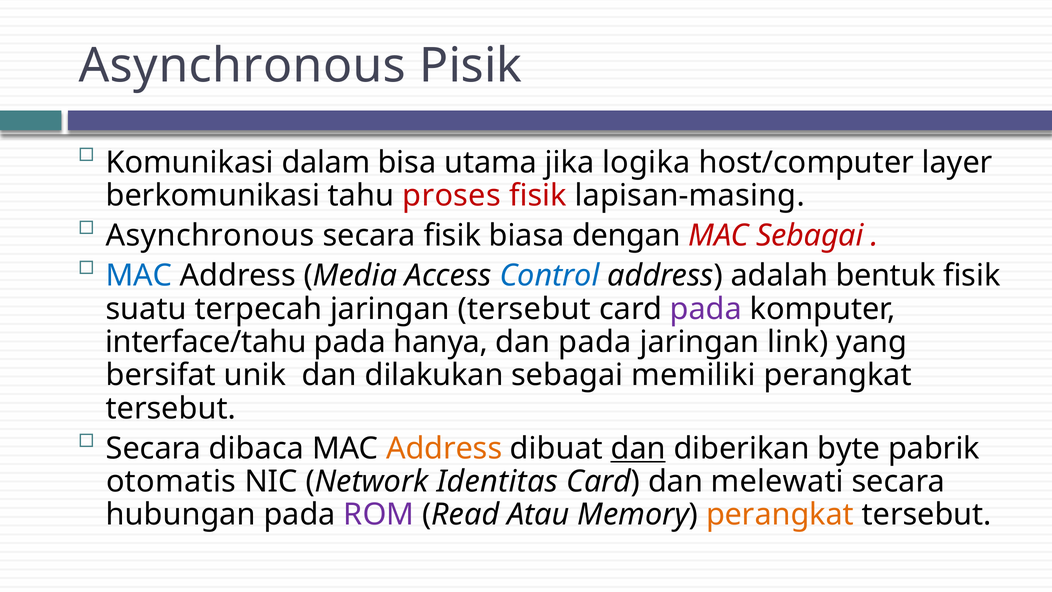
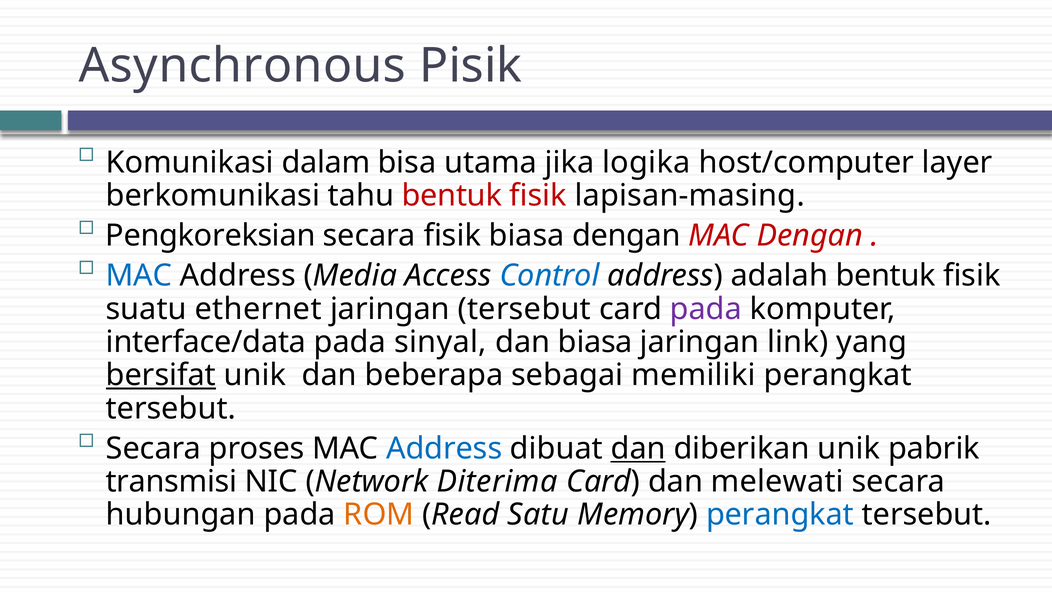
tahu proses: proses -> bentuk
Asynchronous at (210, 236): Asynchronous -> Pengkoreksian
MAC Sebagai: Sebagai -> Dengan
terpecah: terpecah -> ethernet
interface/tahu: interface/tahu -> interface/data
hanya: hanya -> sinyal
dan pada: pada -> biasa
bersifat underline: none -> present
dilakukan: dilakukan -> beberapa
dibaca: dibaca -> proses
Address at (444, 448) colour: orange -> blue
diberikan byte: byte -> unik
otomatis: otomatis -> transmisi
Identitas: Identitas -> Diterima
ROM colour: purple -> orange
Atau: Atau -> Satu
perangkat at (780, 515) colour: orange -> blue
